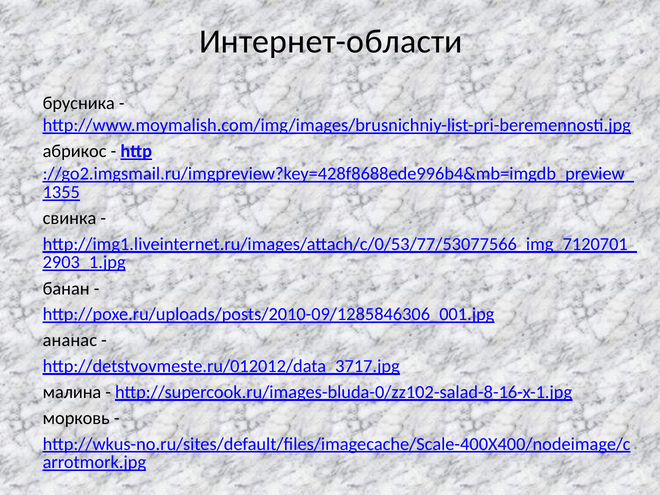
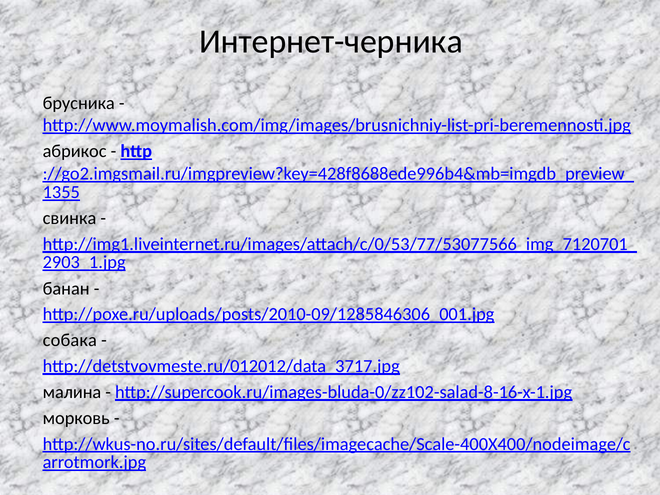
Интернет-области: Интернет-области -> Интернет-черника
ананас: ананас -> собака
